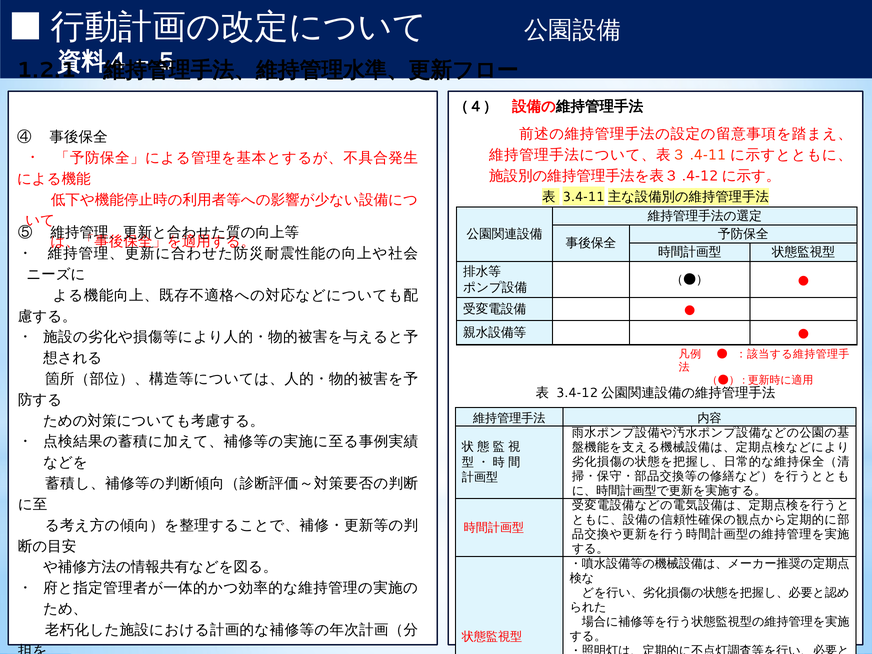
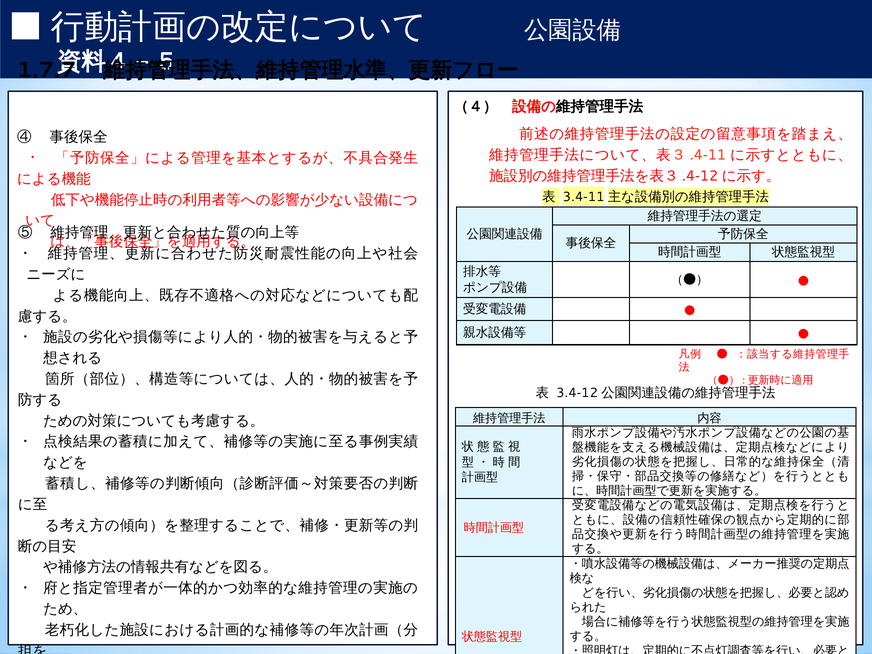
1.2.1: 1.2.1 -> 1.7.7
